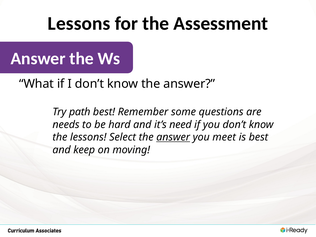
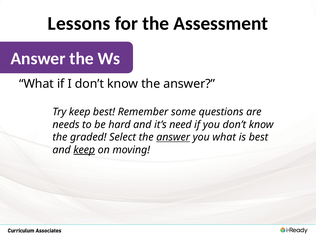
Try path: path -> keep
the lessons: lessons -> graded
you meet: meet -> what
keep at (84, 150) underline: none -> present
